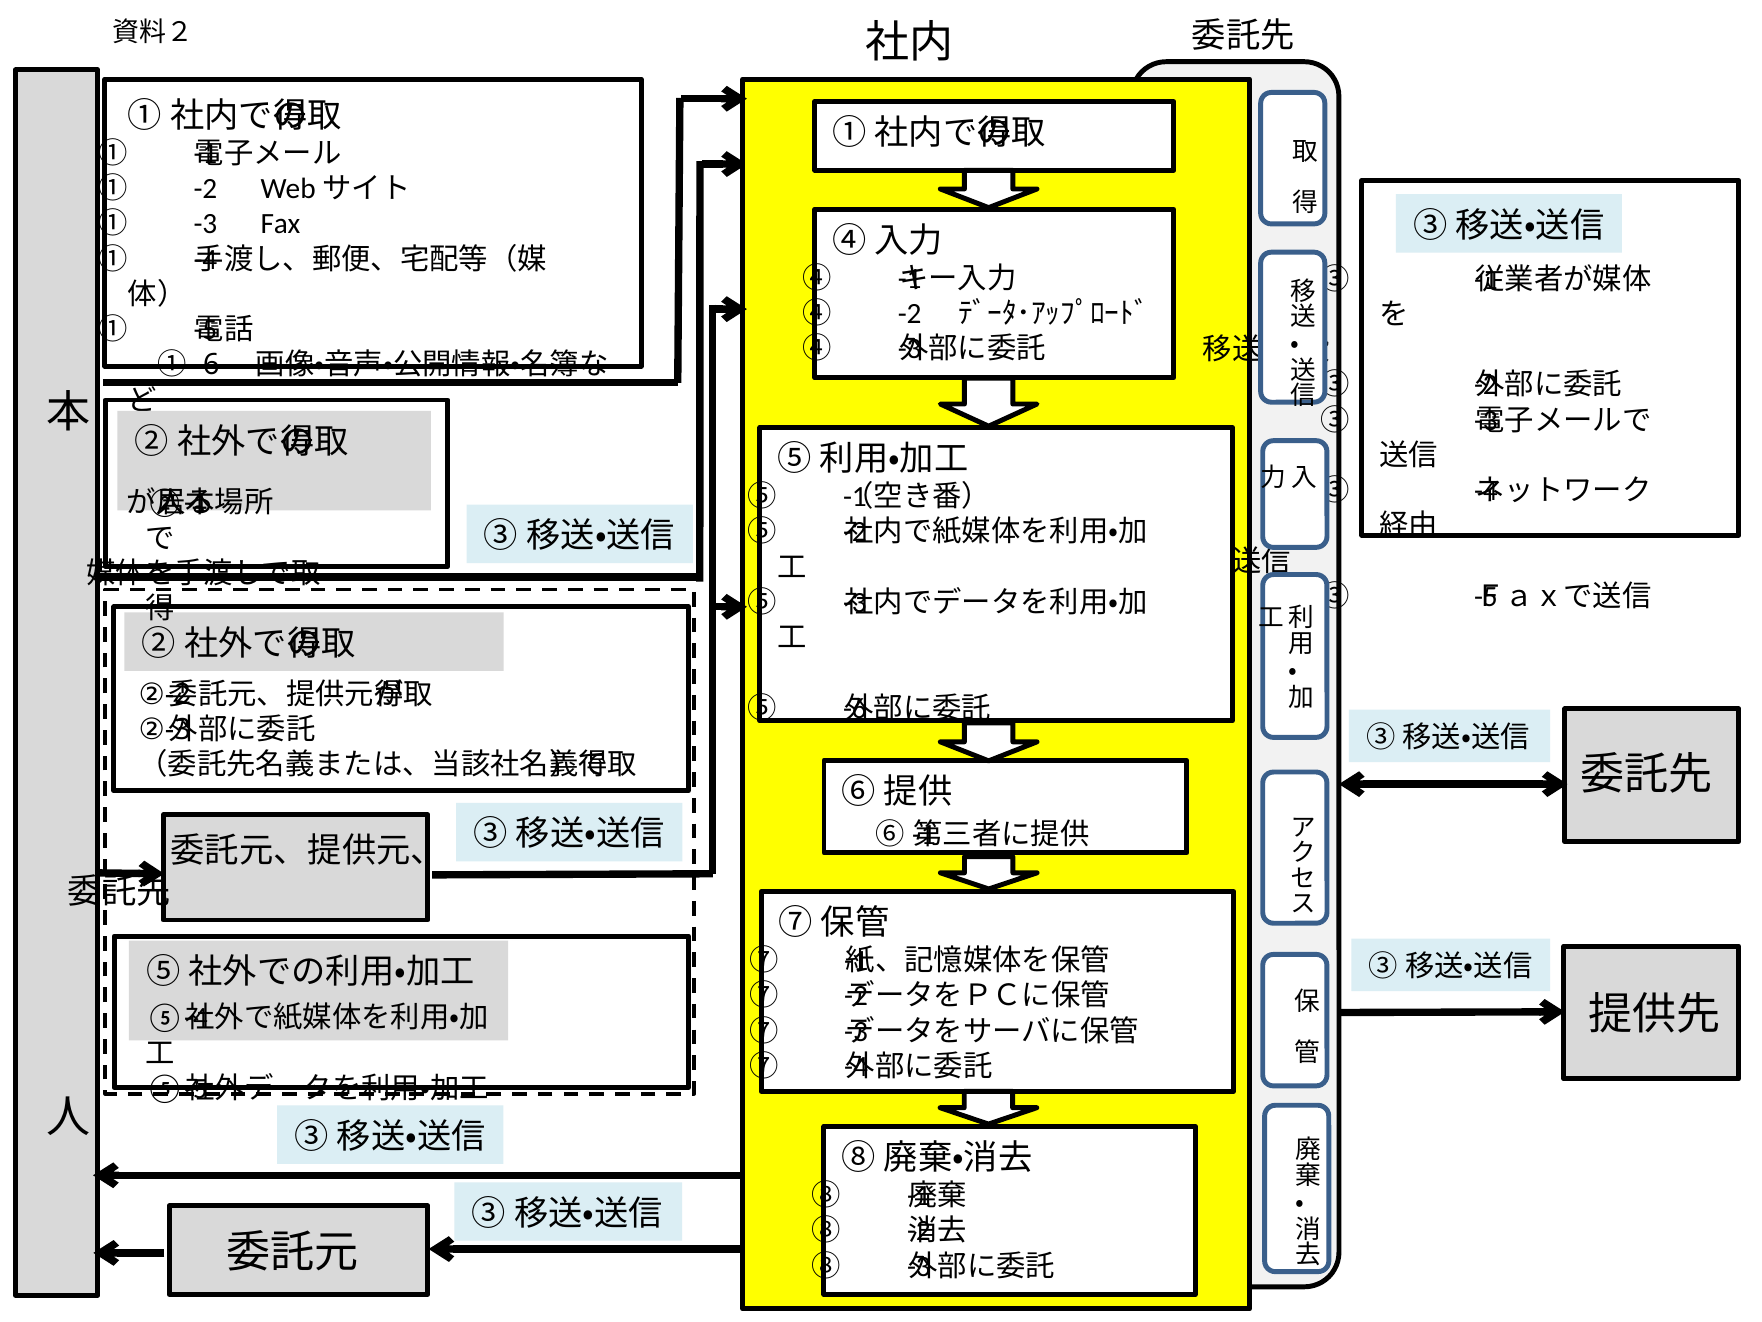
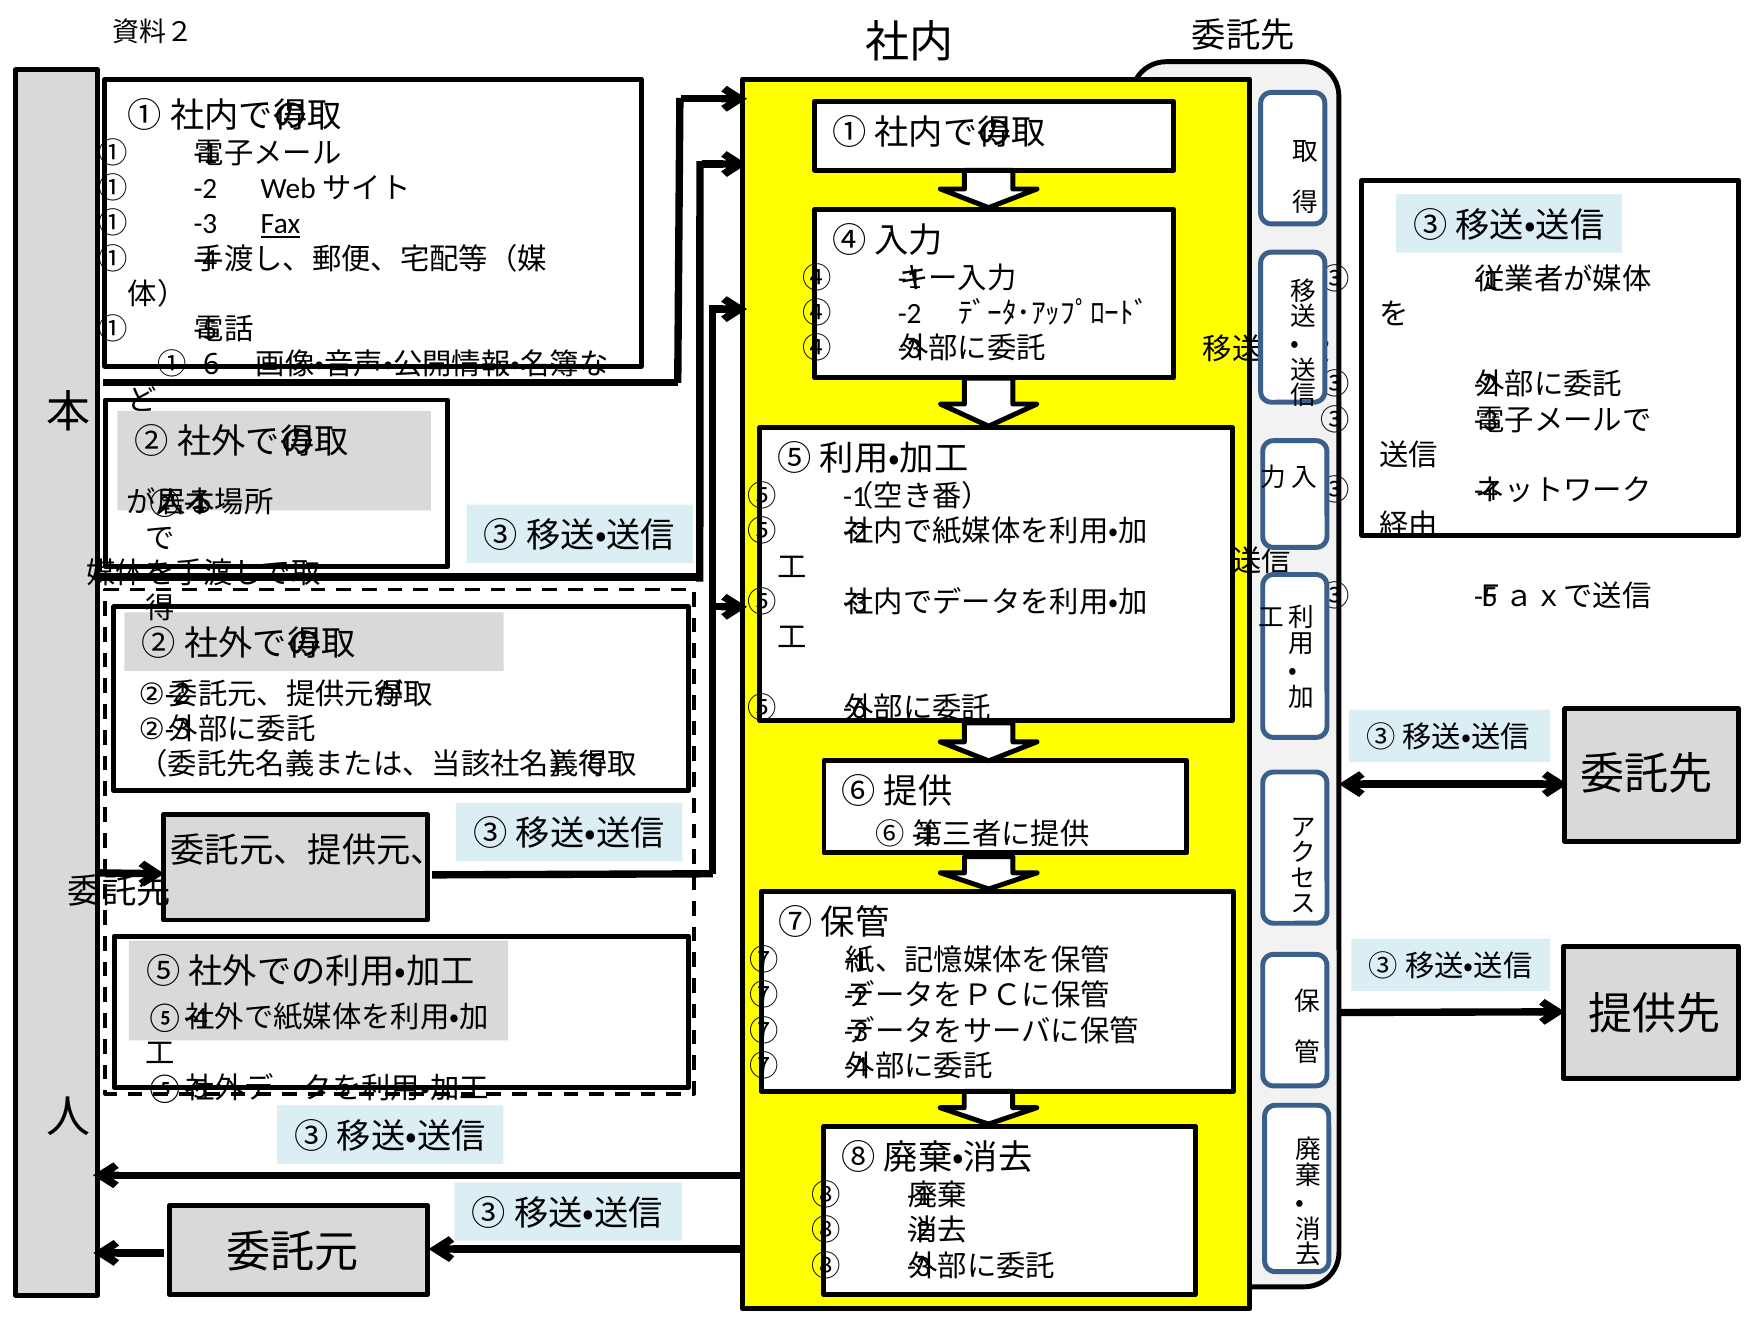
Fax underline: none -> present
